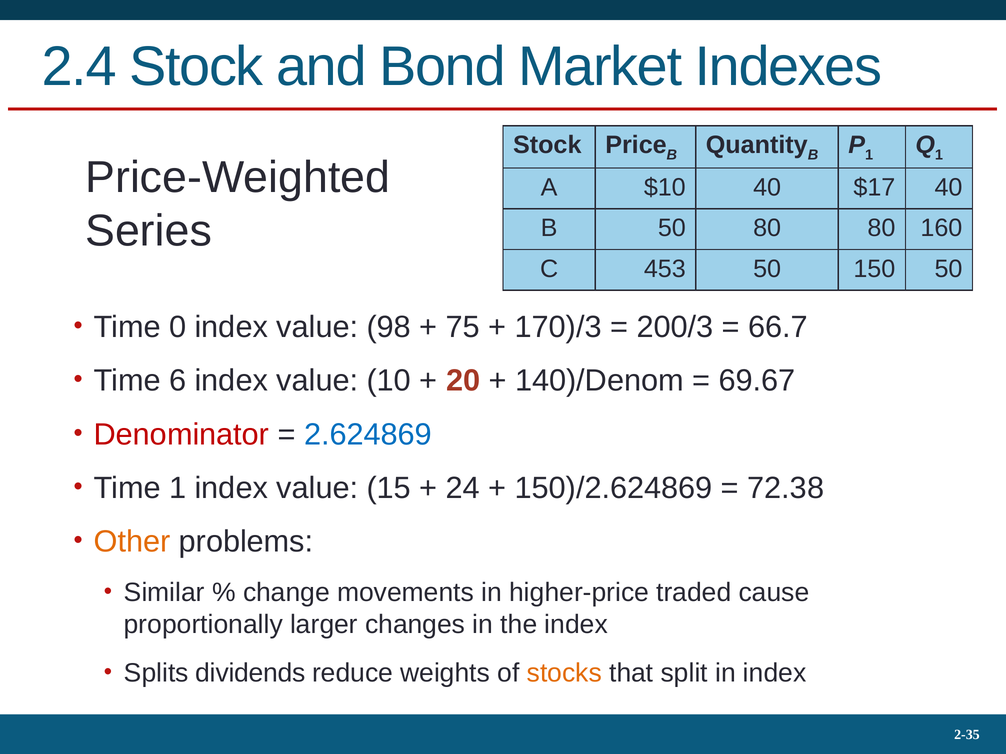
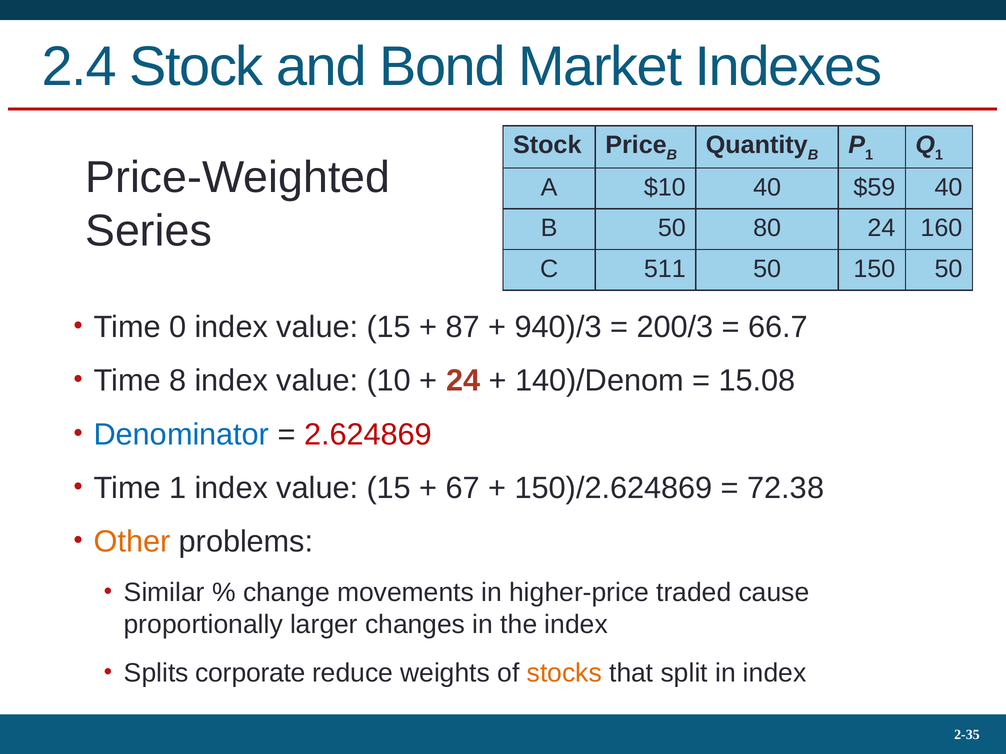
$17: $17 -> $59
80 80: 80 -> 24
453: 453 -> 511
0 index value 98: 98 -> 15
75: 75 -> 87
170)/3: 170)/3 -> 940)/3
6: 6 -> 8
20 at (463, 381): 20 -> 24
69.67: 69.67 -> 15.08
Denominator colour: red -> blue
2.624869 colour: blue -> red
24: 24 -> 67
dividends: dividends -> corporate
